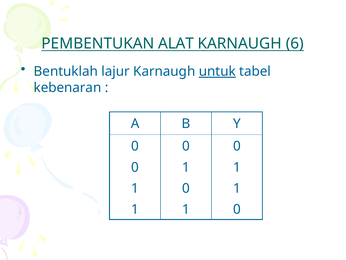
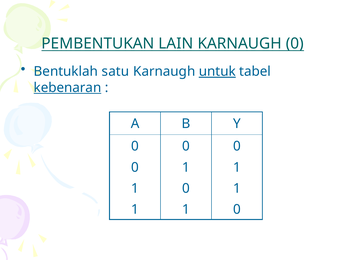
ALAT: ALAT -> LAIN
KARNAUGH 6: 6 -> 0
lajur: lajur -> satu
kebenaran underline: none -> present
